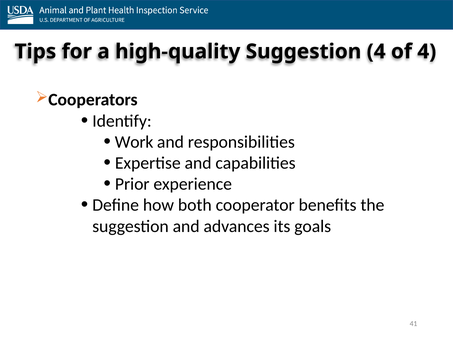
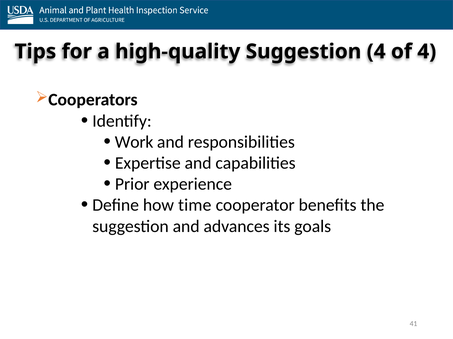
both: both -> time
